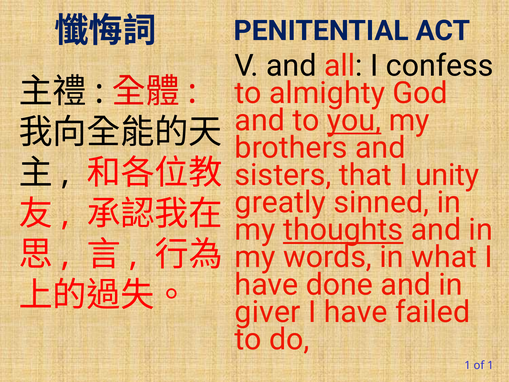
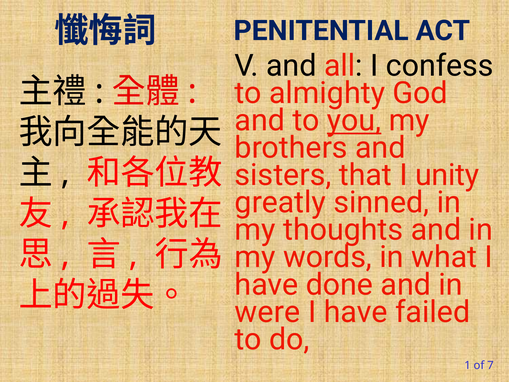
thoughts underline: present -> none
giver: giver -> were
of 1: 1 -> 7
